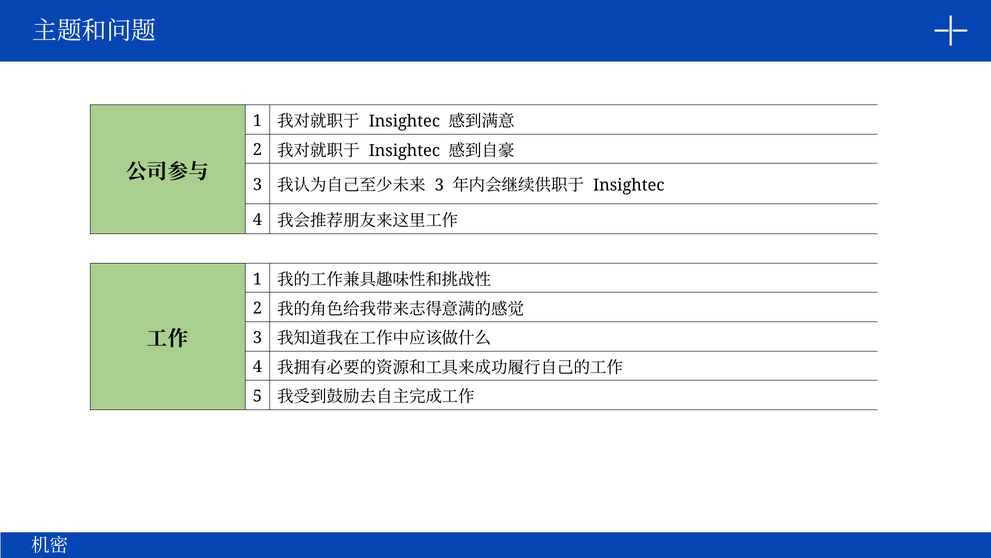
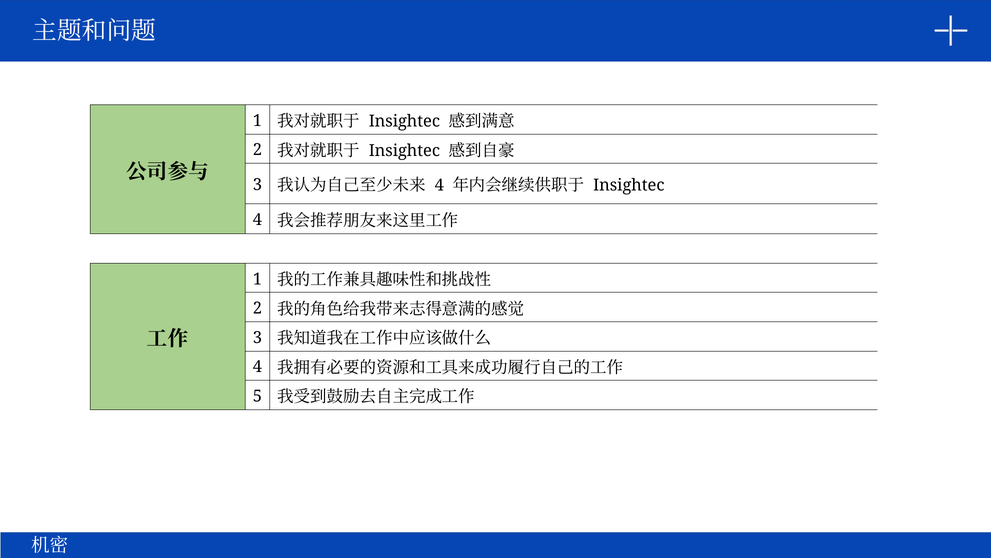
3 at (439, 185): 3 -> 4
